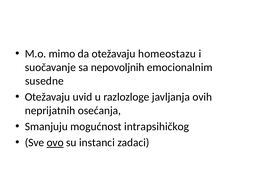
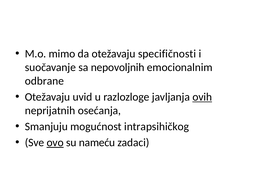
homeostazu: homeostazu -> specifičnosti
susedne: susedne -> odbrane
ovih underline: none -> present
instanci: instanci -> nameću
